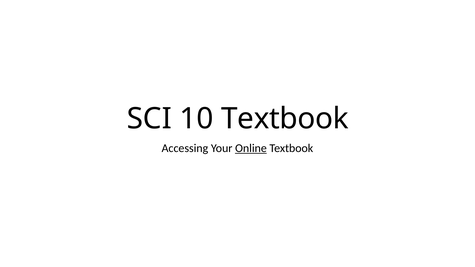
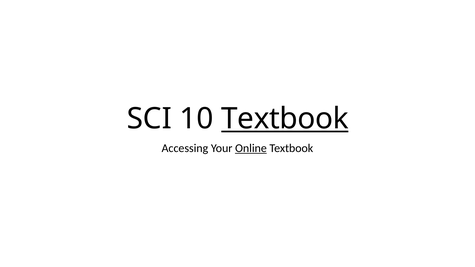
Textbook at (285, 119) underline: none -> present
